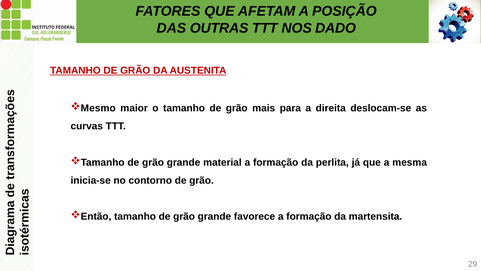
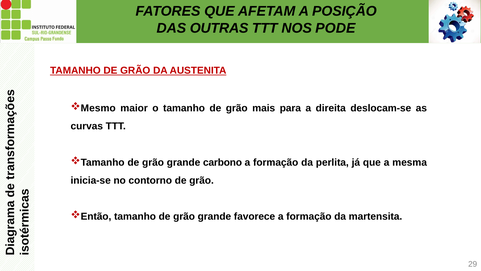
DADO: DADO -> PODE
material: material -> carbono
